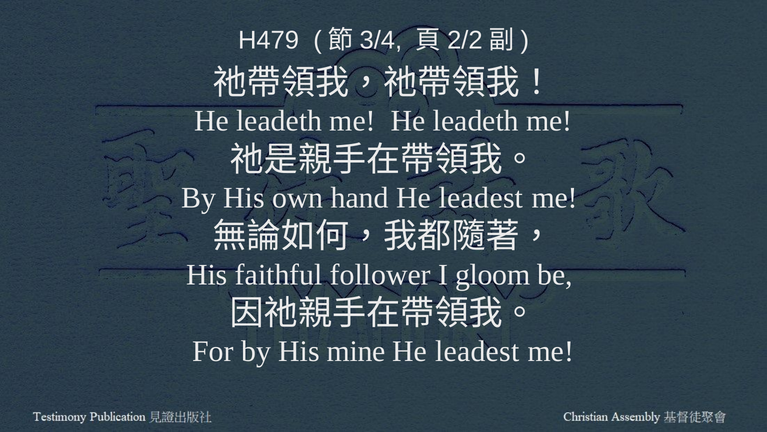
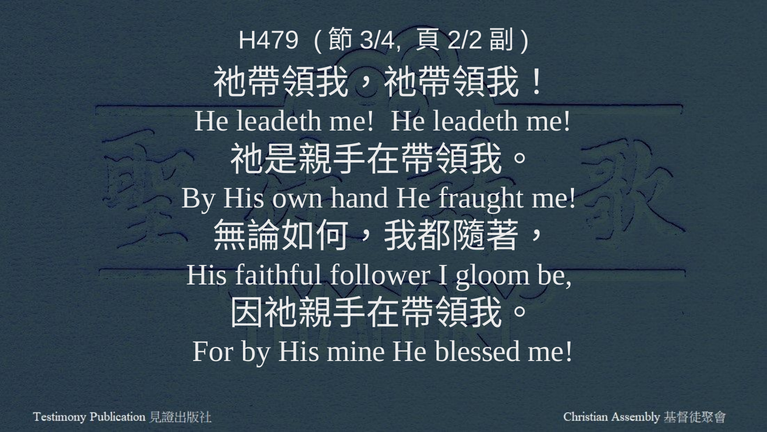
hand He leadest: leadest -> fraught
leadest at (477, 351): leadest -> blessed
